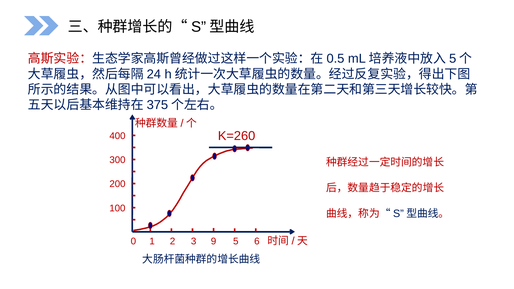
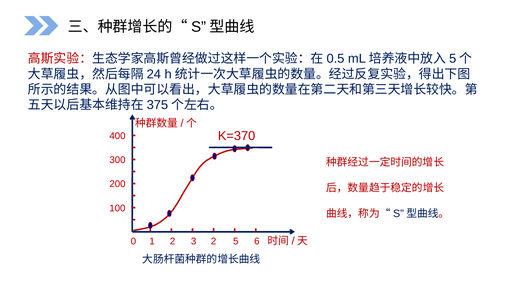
K=260: K=260 -> K=370
2 9: 9 -> 2
